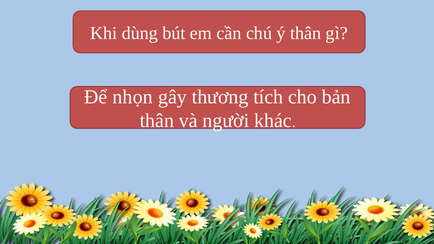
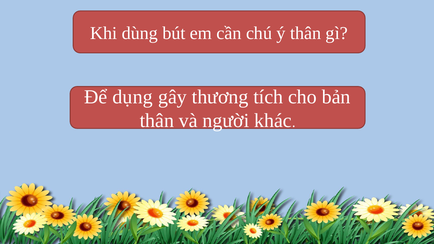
nhọn: nhọn -> dụng
